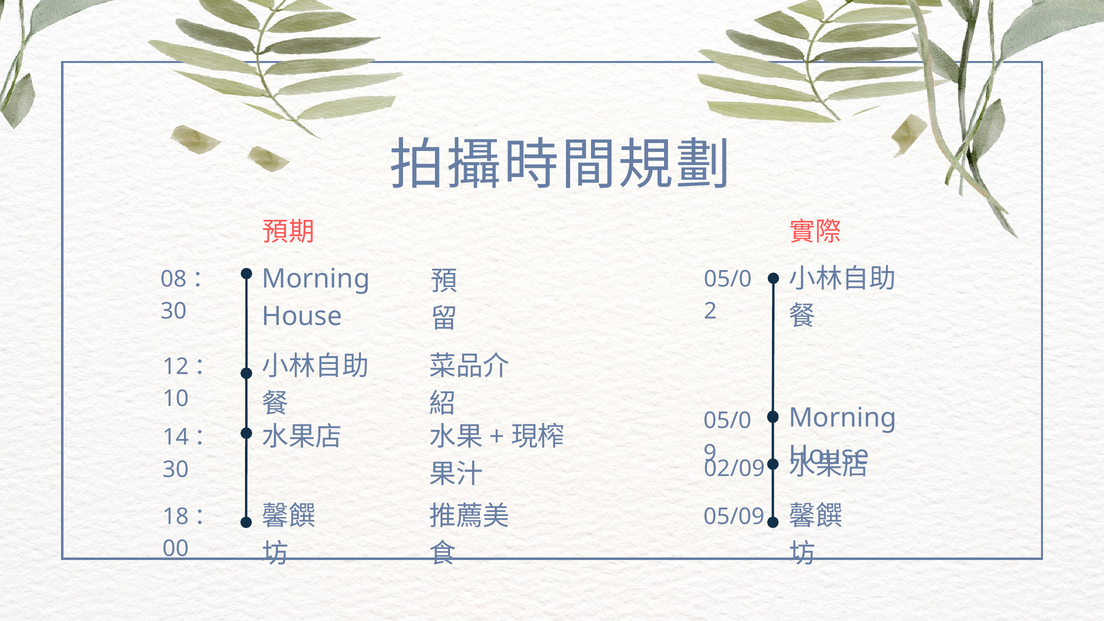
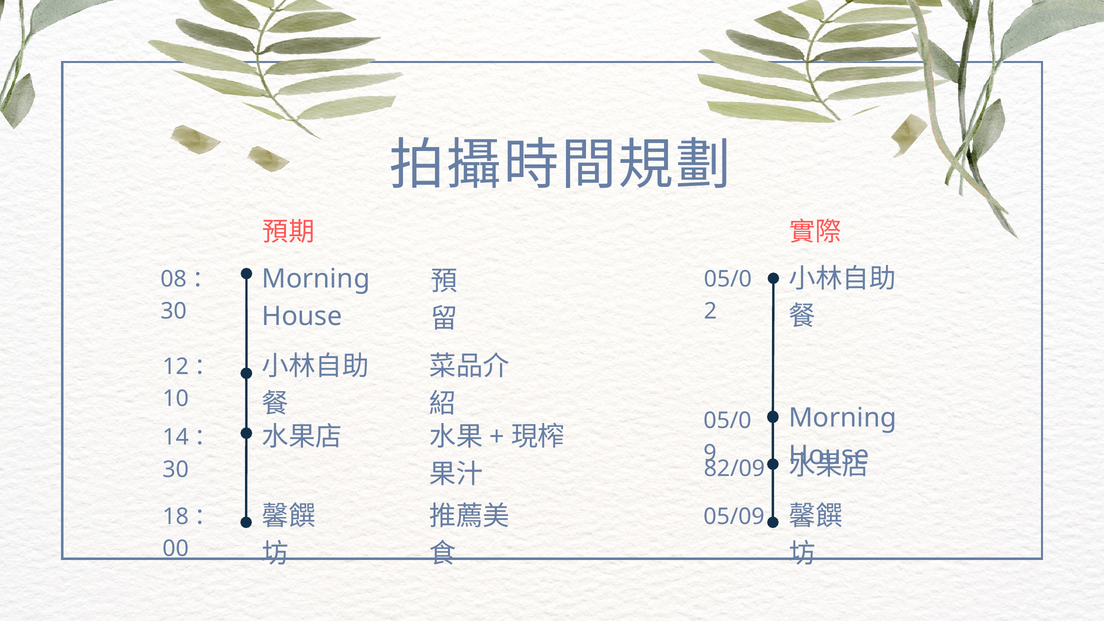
02/09: 02/09 -> 82/09
